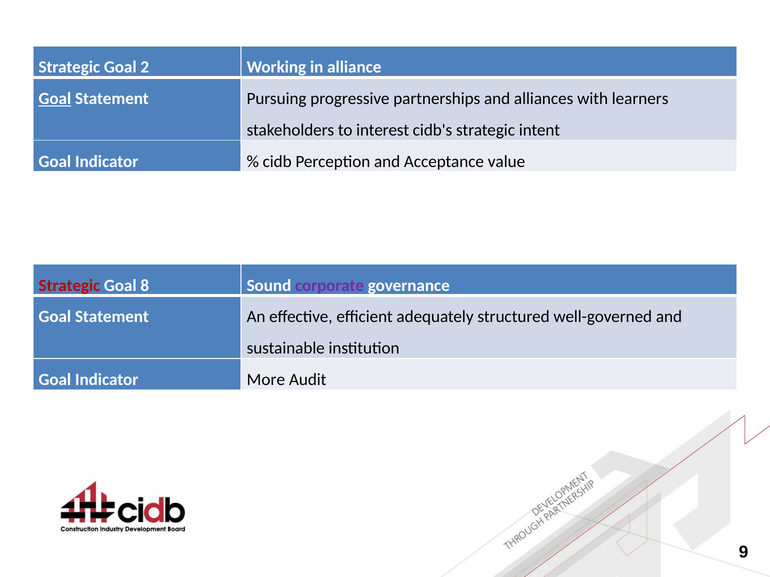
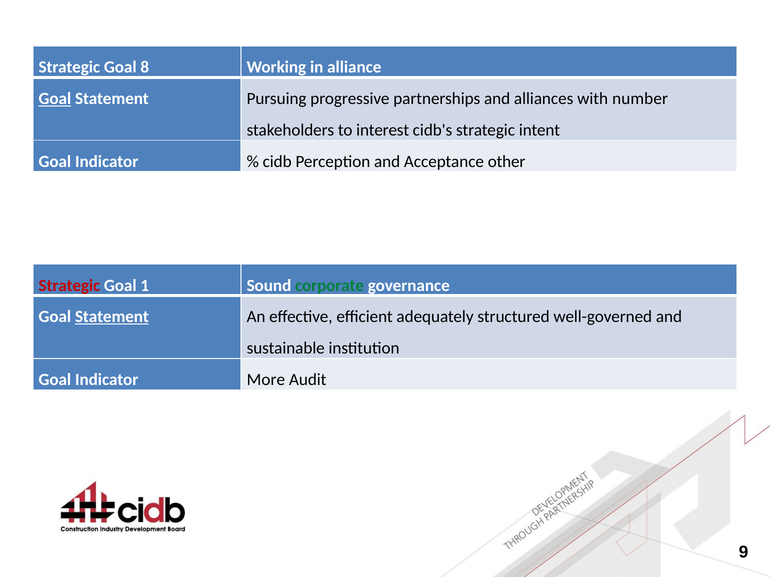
2: 2 -> 8
learners: learners -> number
value: value -> other
8: 8 -> 1
corporate colour: purple -> green
Statement at (112, 317) underline: none -> present
